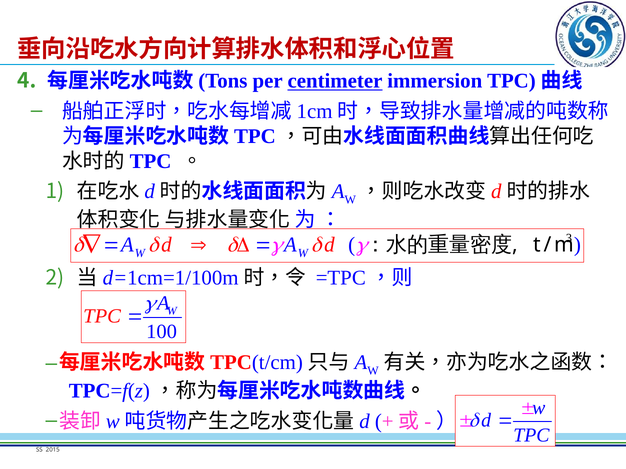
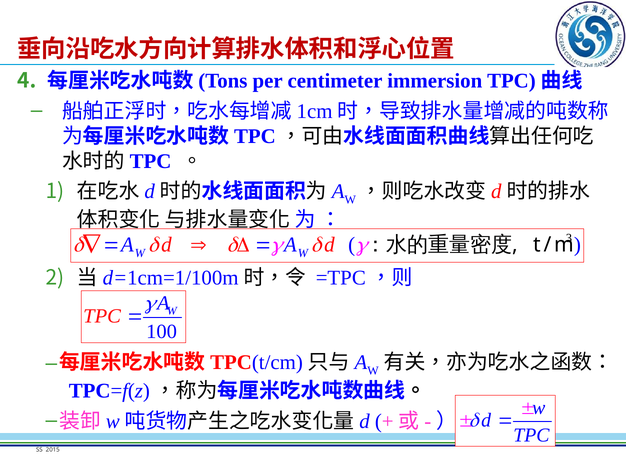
centimeter underline: present -> none
